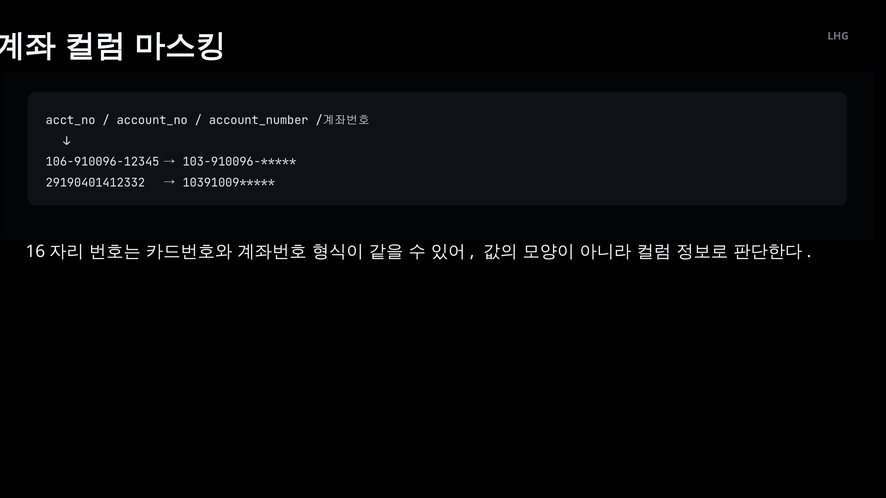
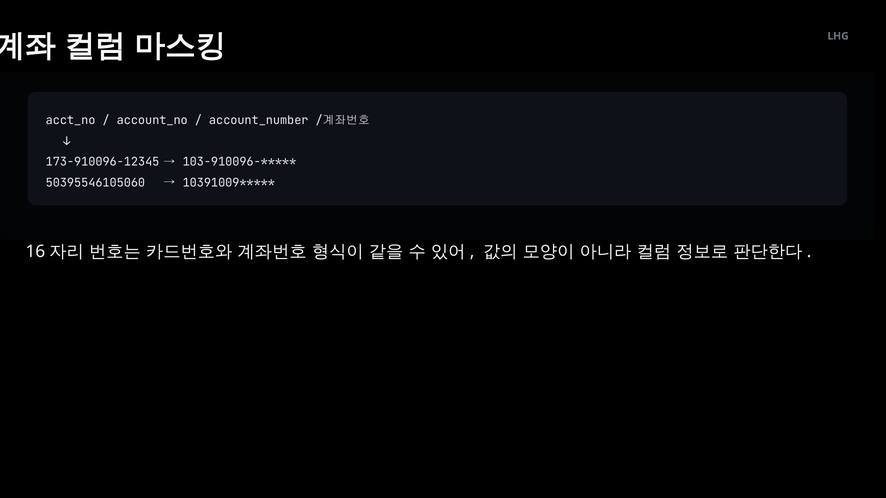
106-910096-12345: 106-910096-12345 -> 173-910096-12345
29190401412332: 29190401412332 -> 50395546105060
